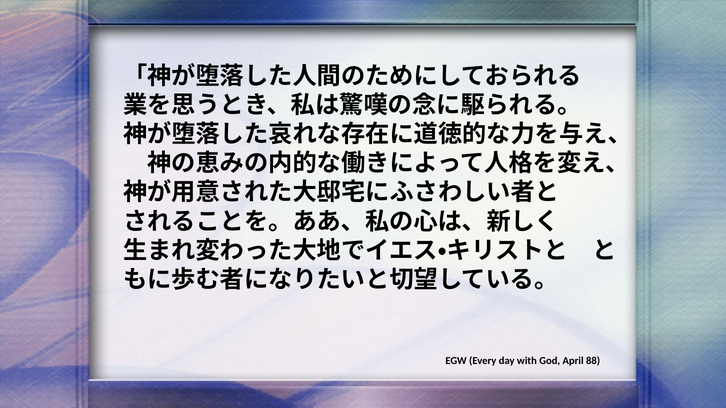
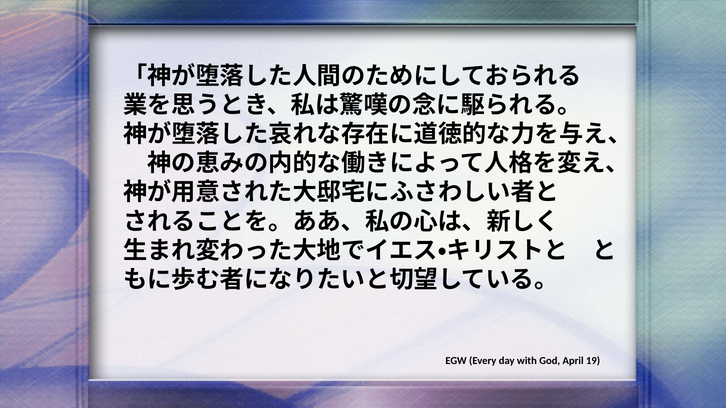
88: 88 -> 19
